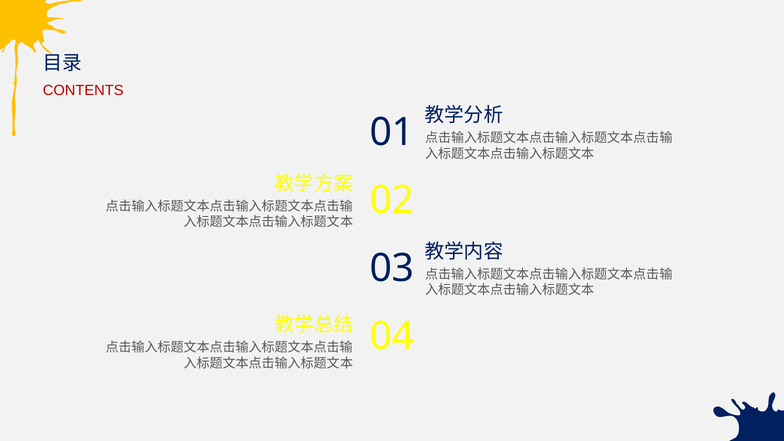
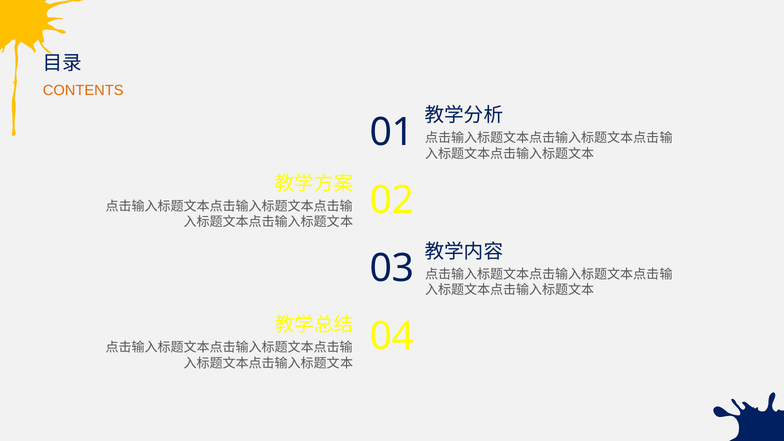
CONTENTS colour: red -> orange
